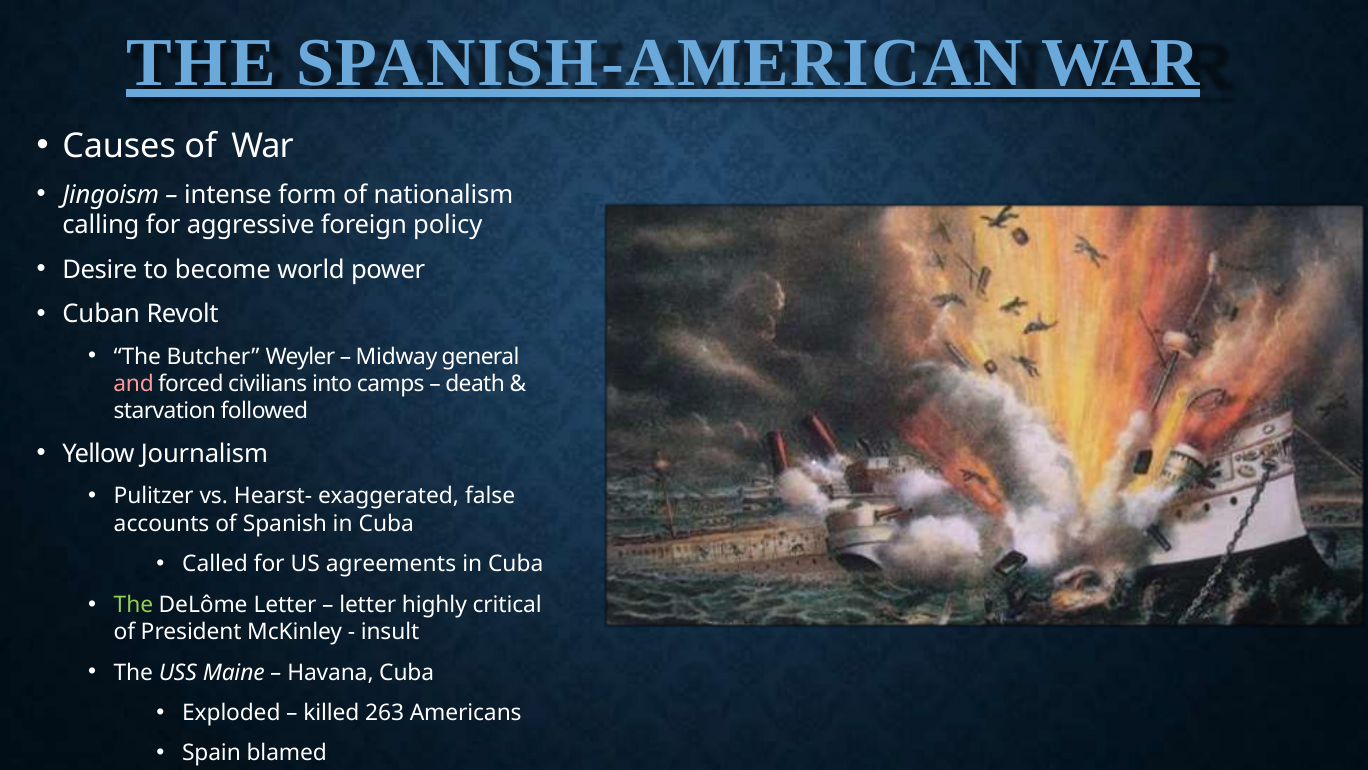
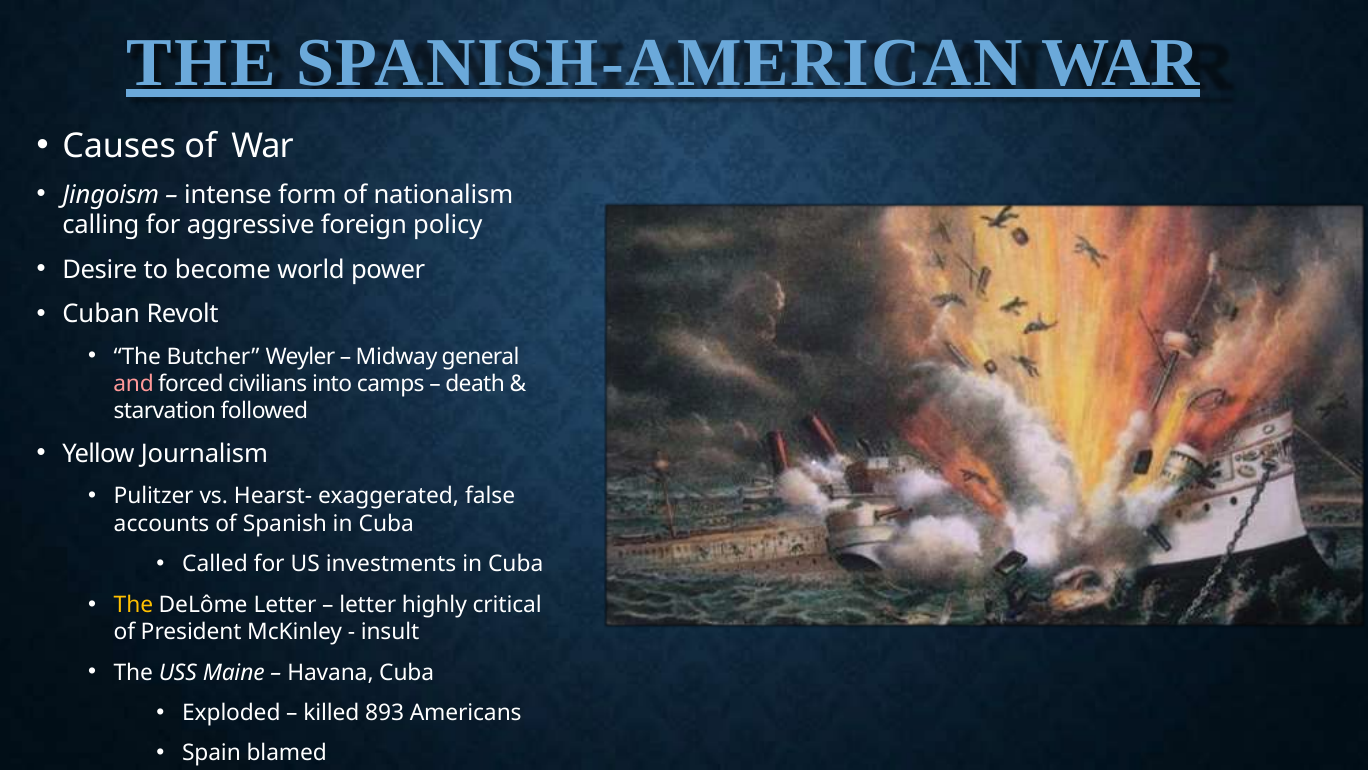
agreements: agreements -> investments
The at (133, 605) colour: light green -> yellow
263: 263 -> 893
